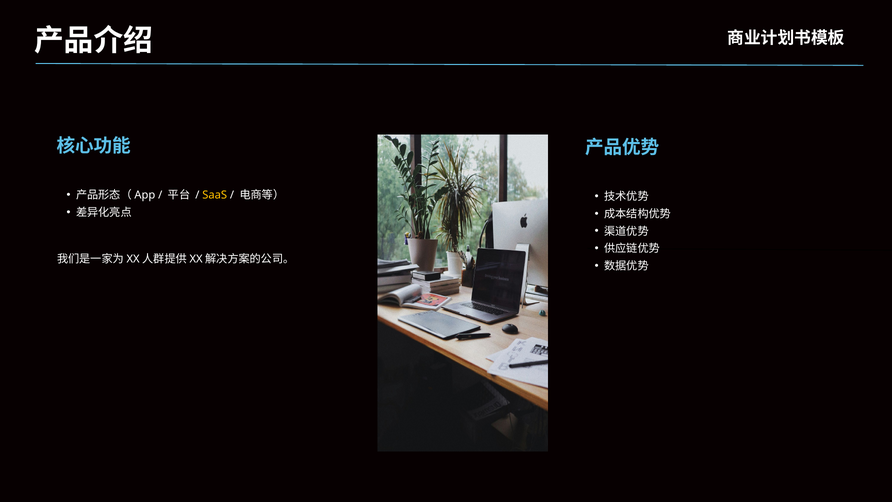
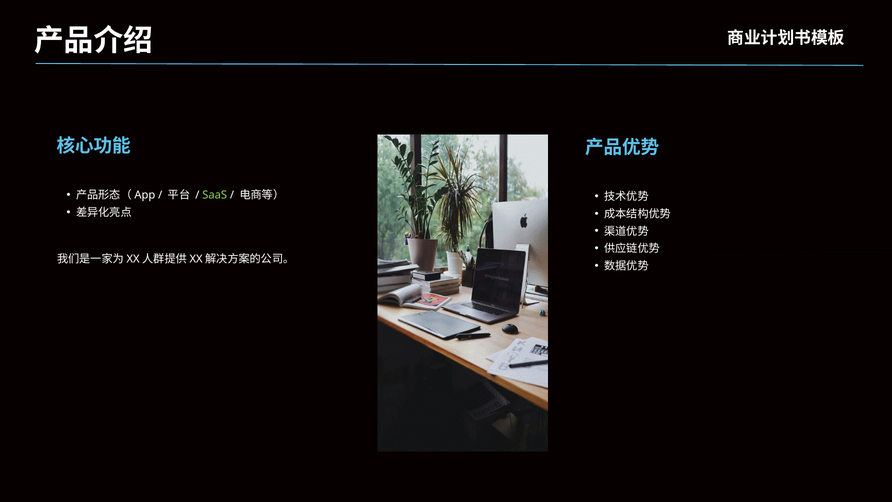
SaaS colour: yellow -> light green
